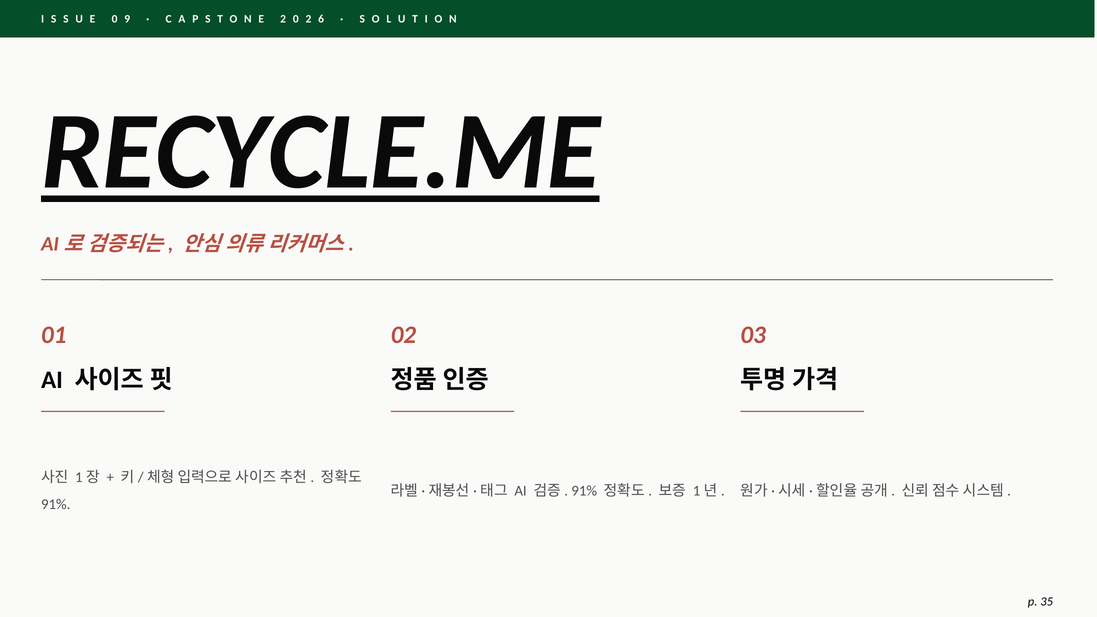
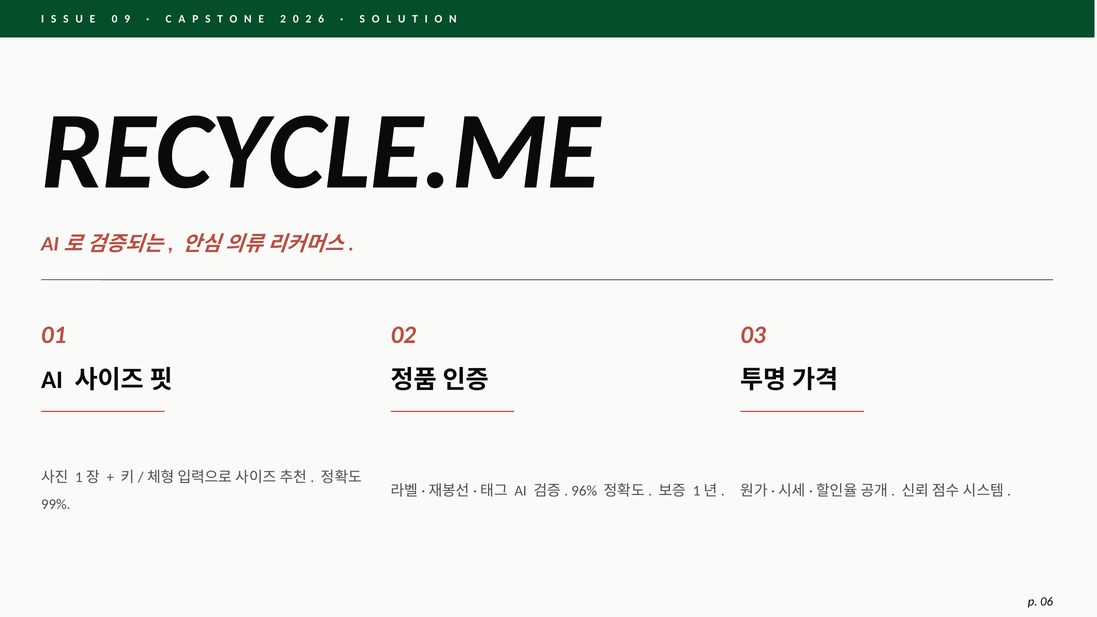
RECYCLE.ME underline: present -> none
91% at (584, 491): 91% -> 96%
91% at (56, 504): 91% -> 99%
35: 35 -> 06
